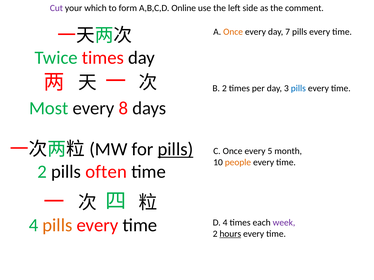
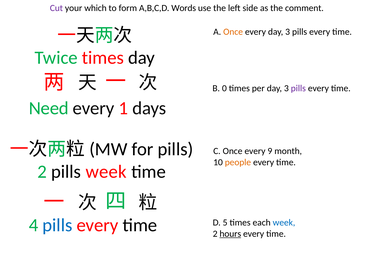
Online: Online -> Words
every day 7: 7 -> 3
B 2: 2 -> 0
pills at (298, 88) colour: blue -> purple
Most: Most -> Need
8: 8 -> 1
pills at (175, 150) underline: present -> none
5: 5 -> 9
pills often: often -> week
pills at (57, 226) colour: orange -> blue
D 4: 4 -> 5
week at (284, 223) colour: purple -> blue
